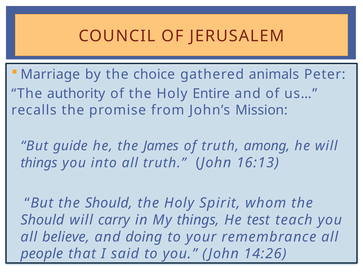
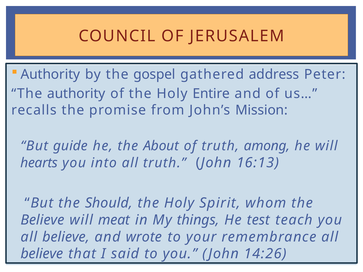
Marriage at (50, 74): Marriage -> Authority
choice: choice -> gospel
animals: animals -> address
James: James -> About
things at (39, 163): things -> hearts
Should at (42, 220): Should -> Believe
carry: carry -> meat
doing: doing -> wrote
people at (42, 254): people -> believe
